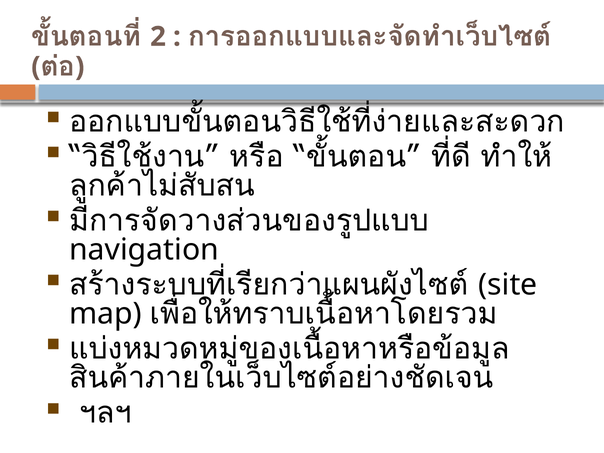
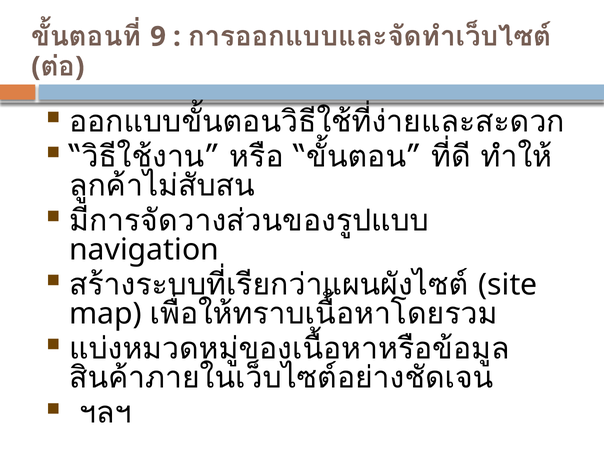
2: 2 -> 9
